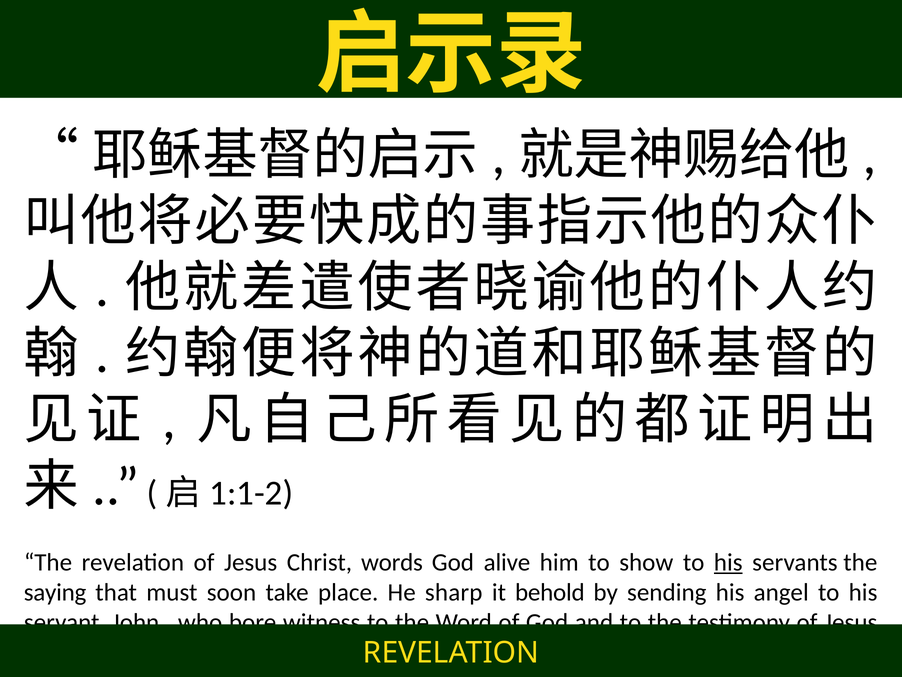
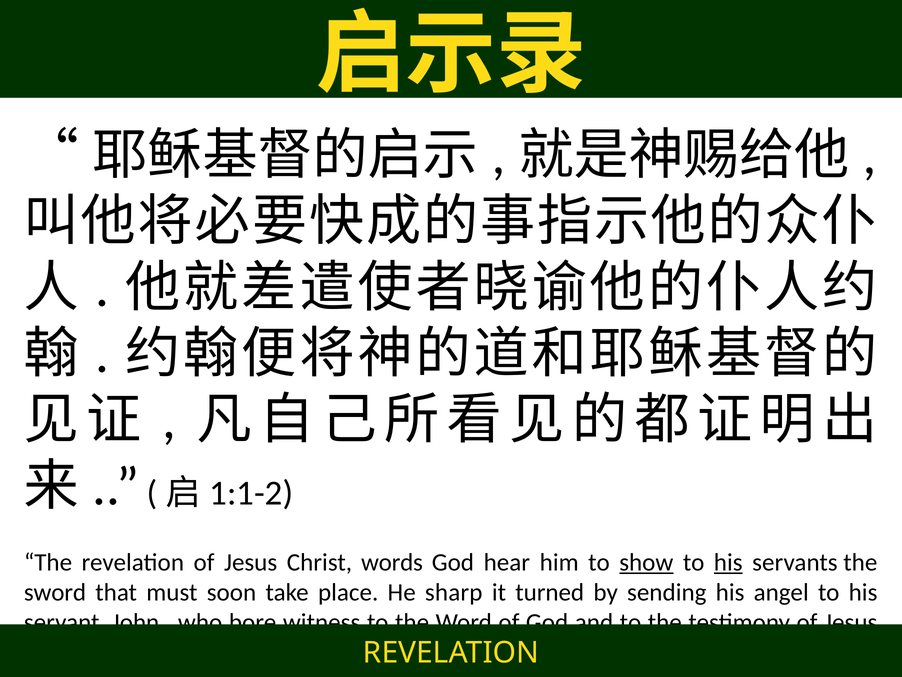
alive: alive -> hear
show underline: none -> present
saying: saying -> sword
behold: behold -> turned
